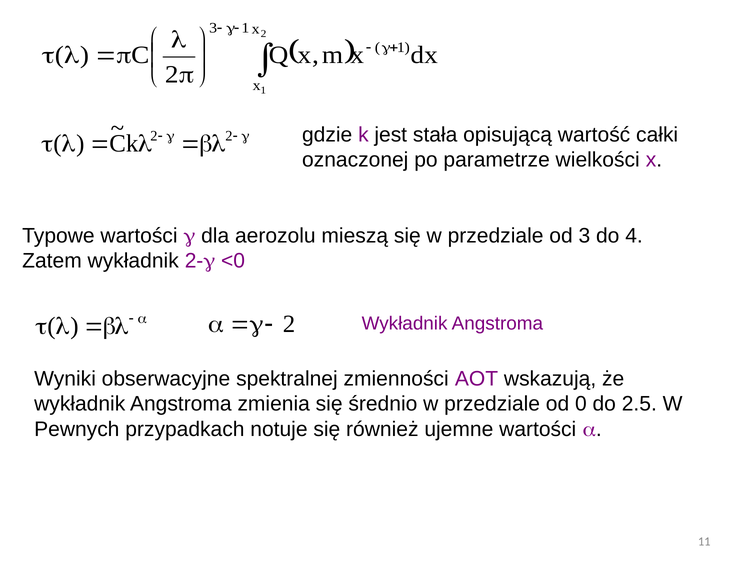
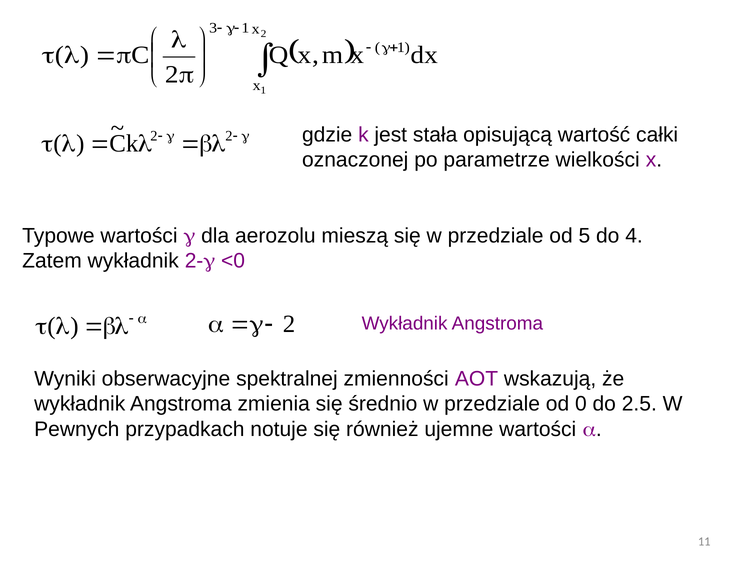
od 3: 3 -> 5
